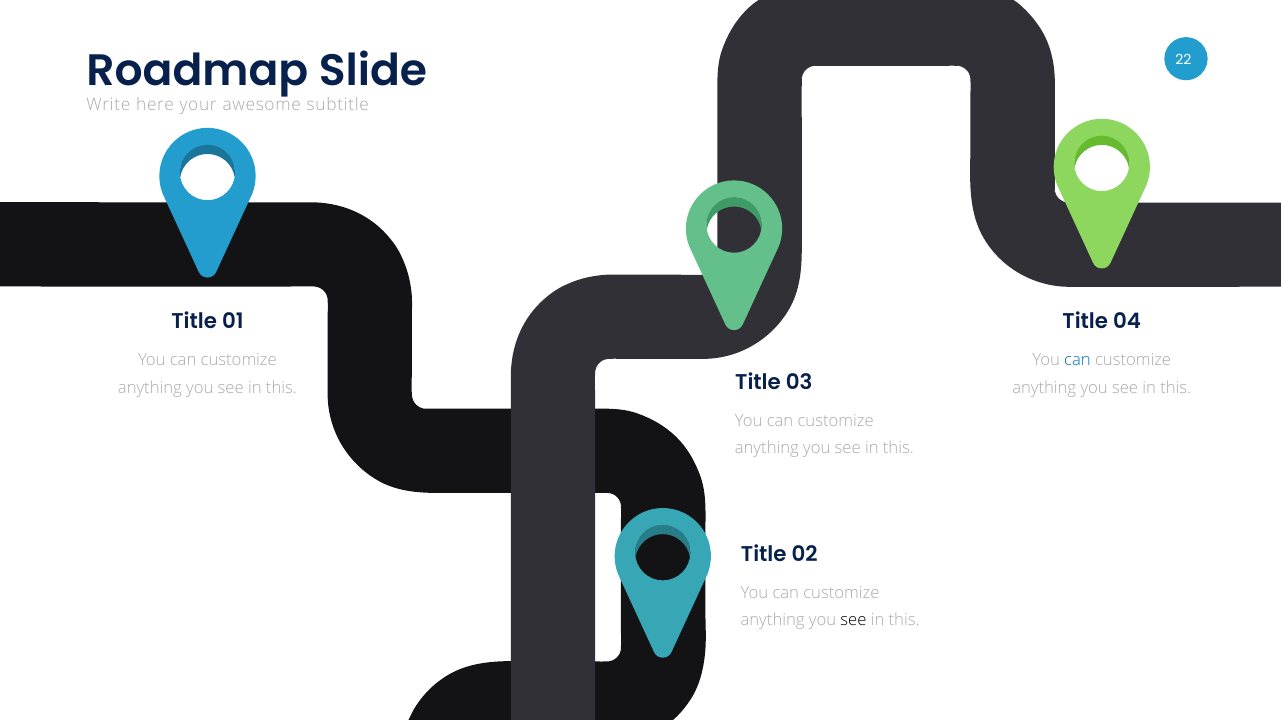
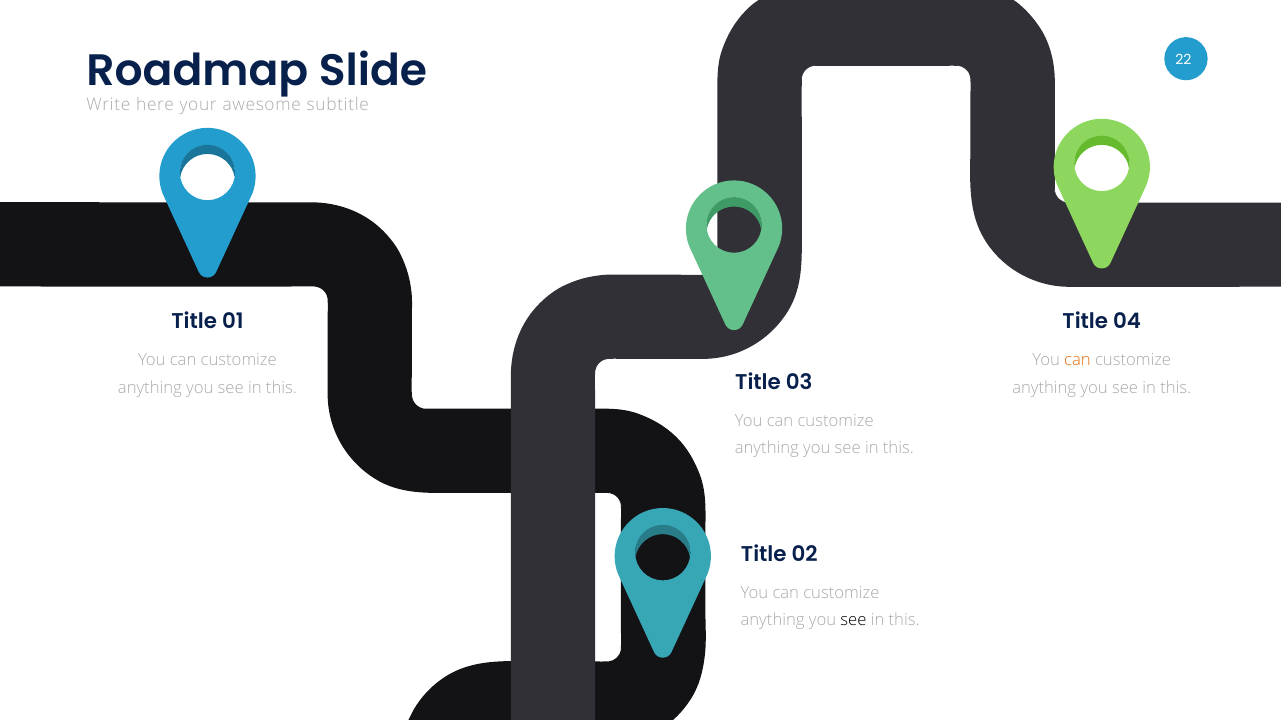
can at (1077, 361) colour: blue -> orange
